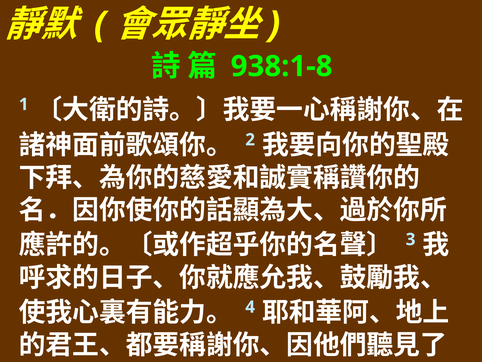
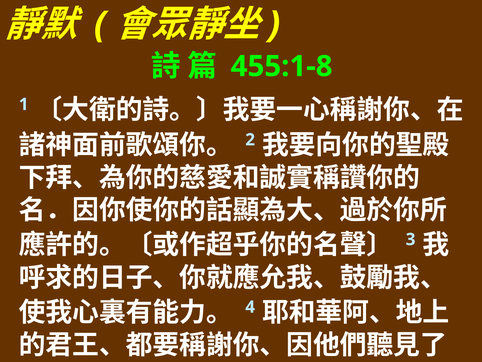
938:1-8: 938:1-8 -> 455:1-8
